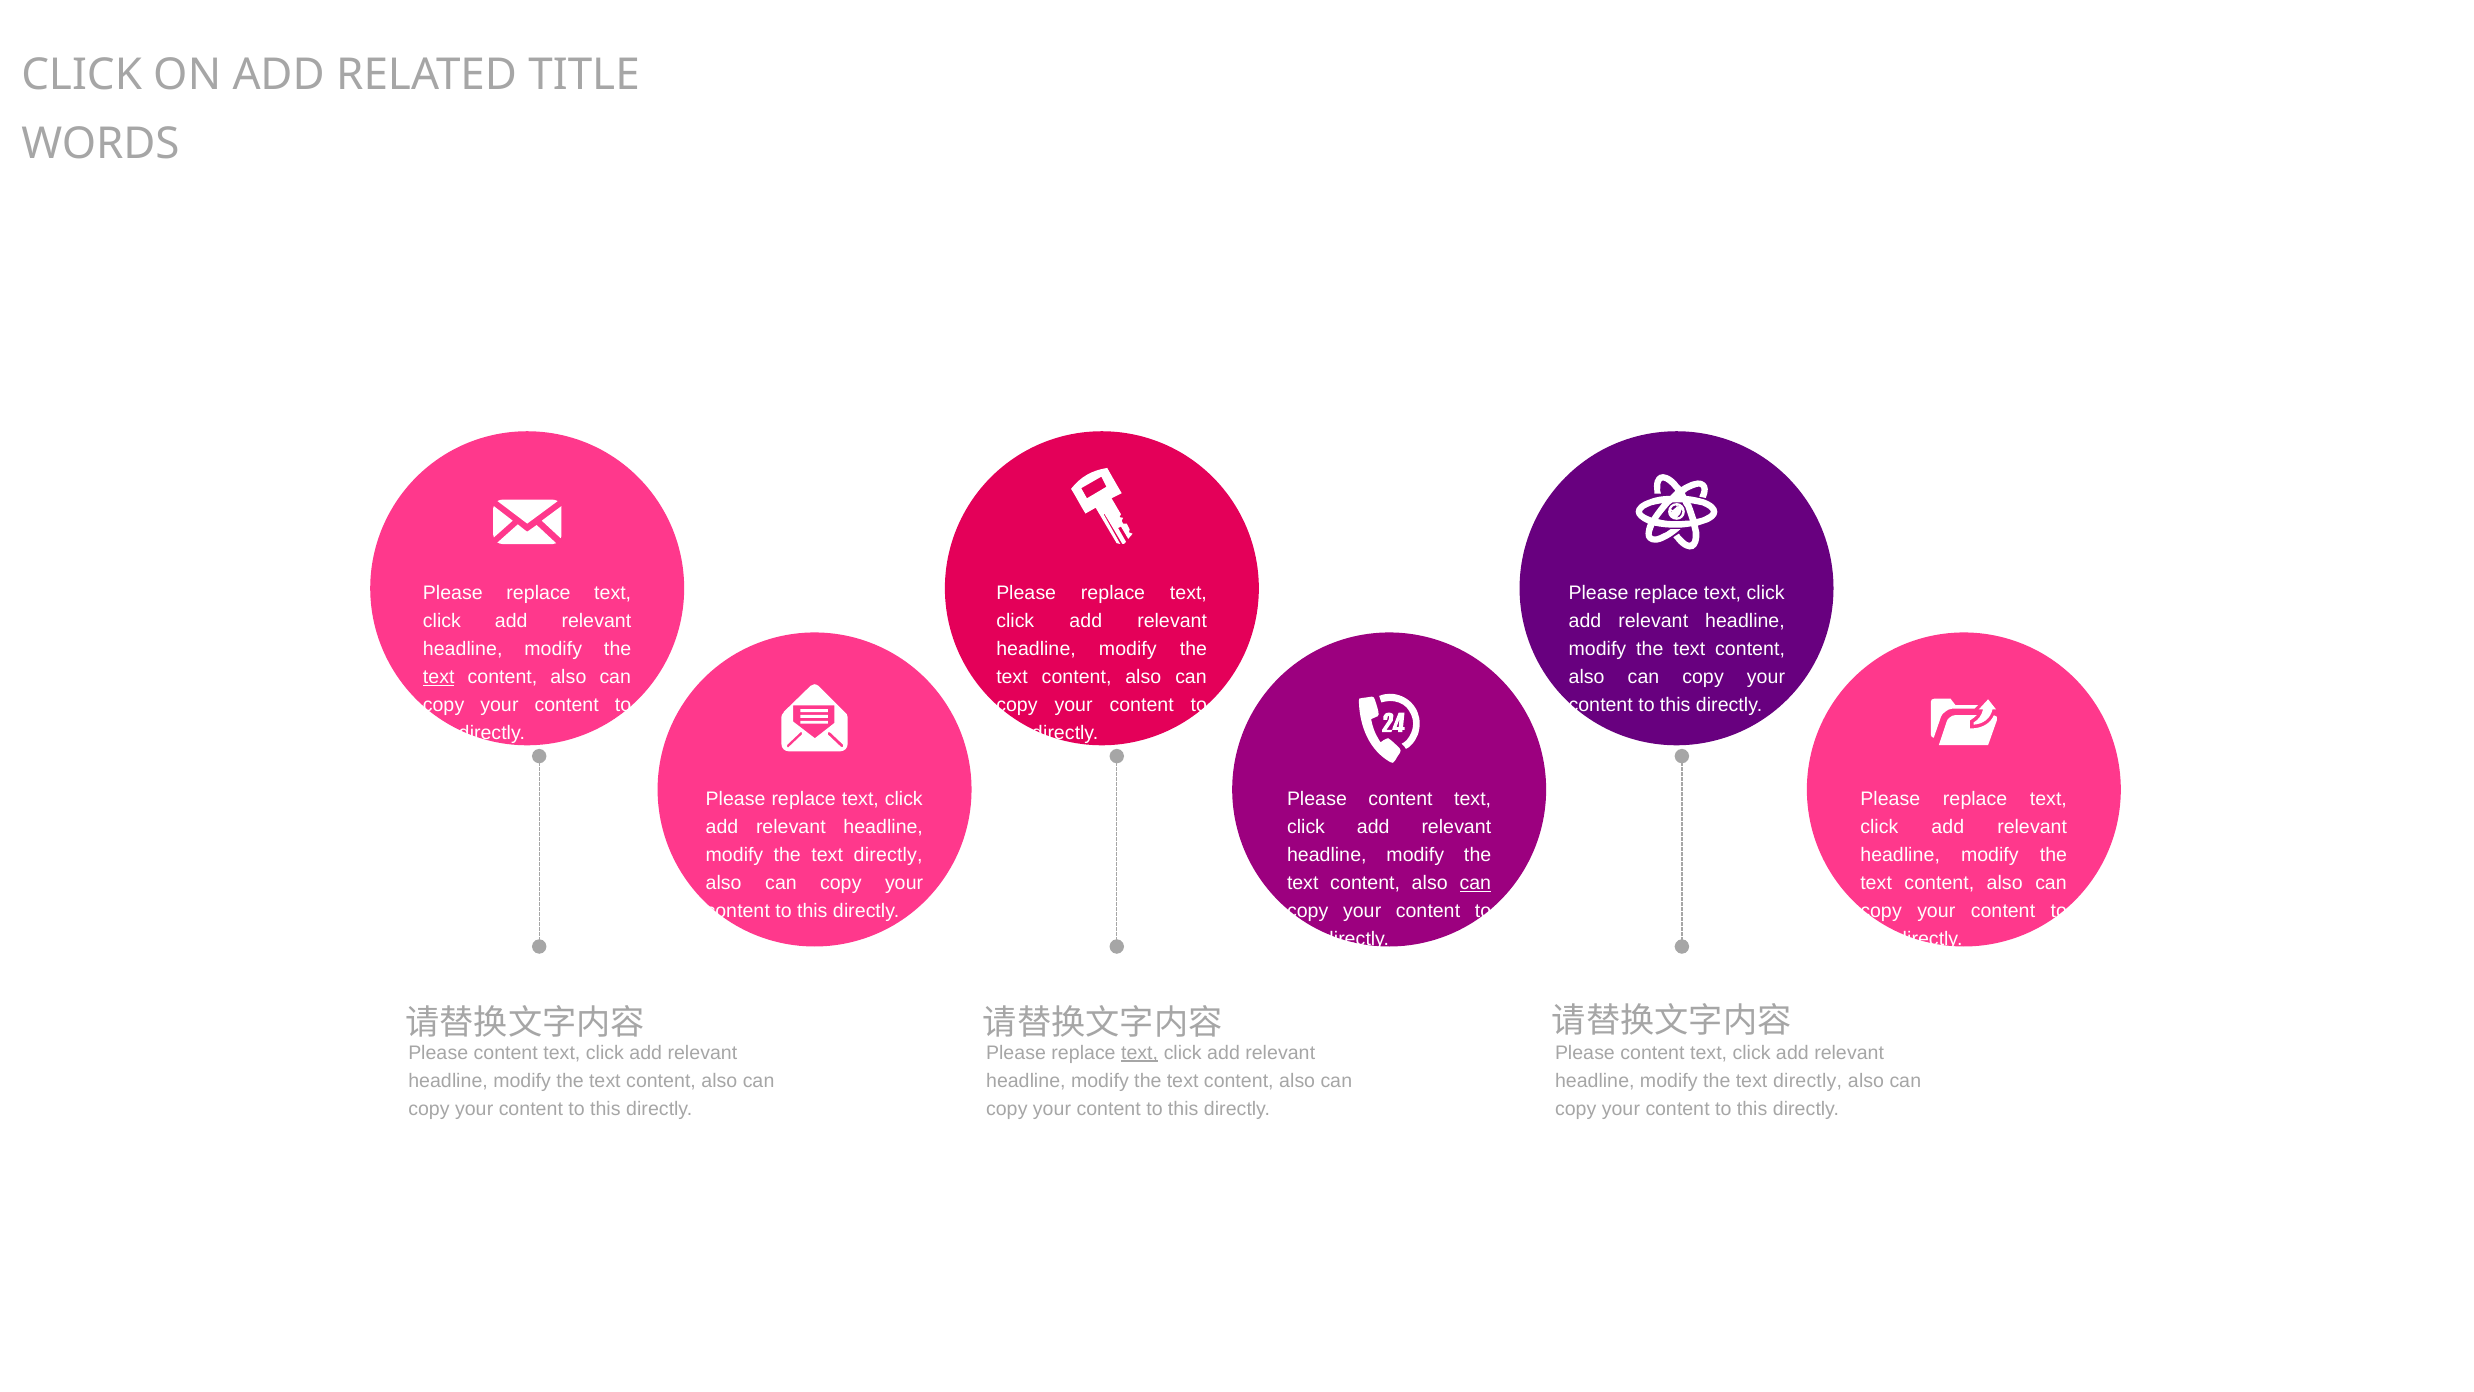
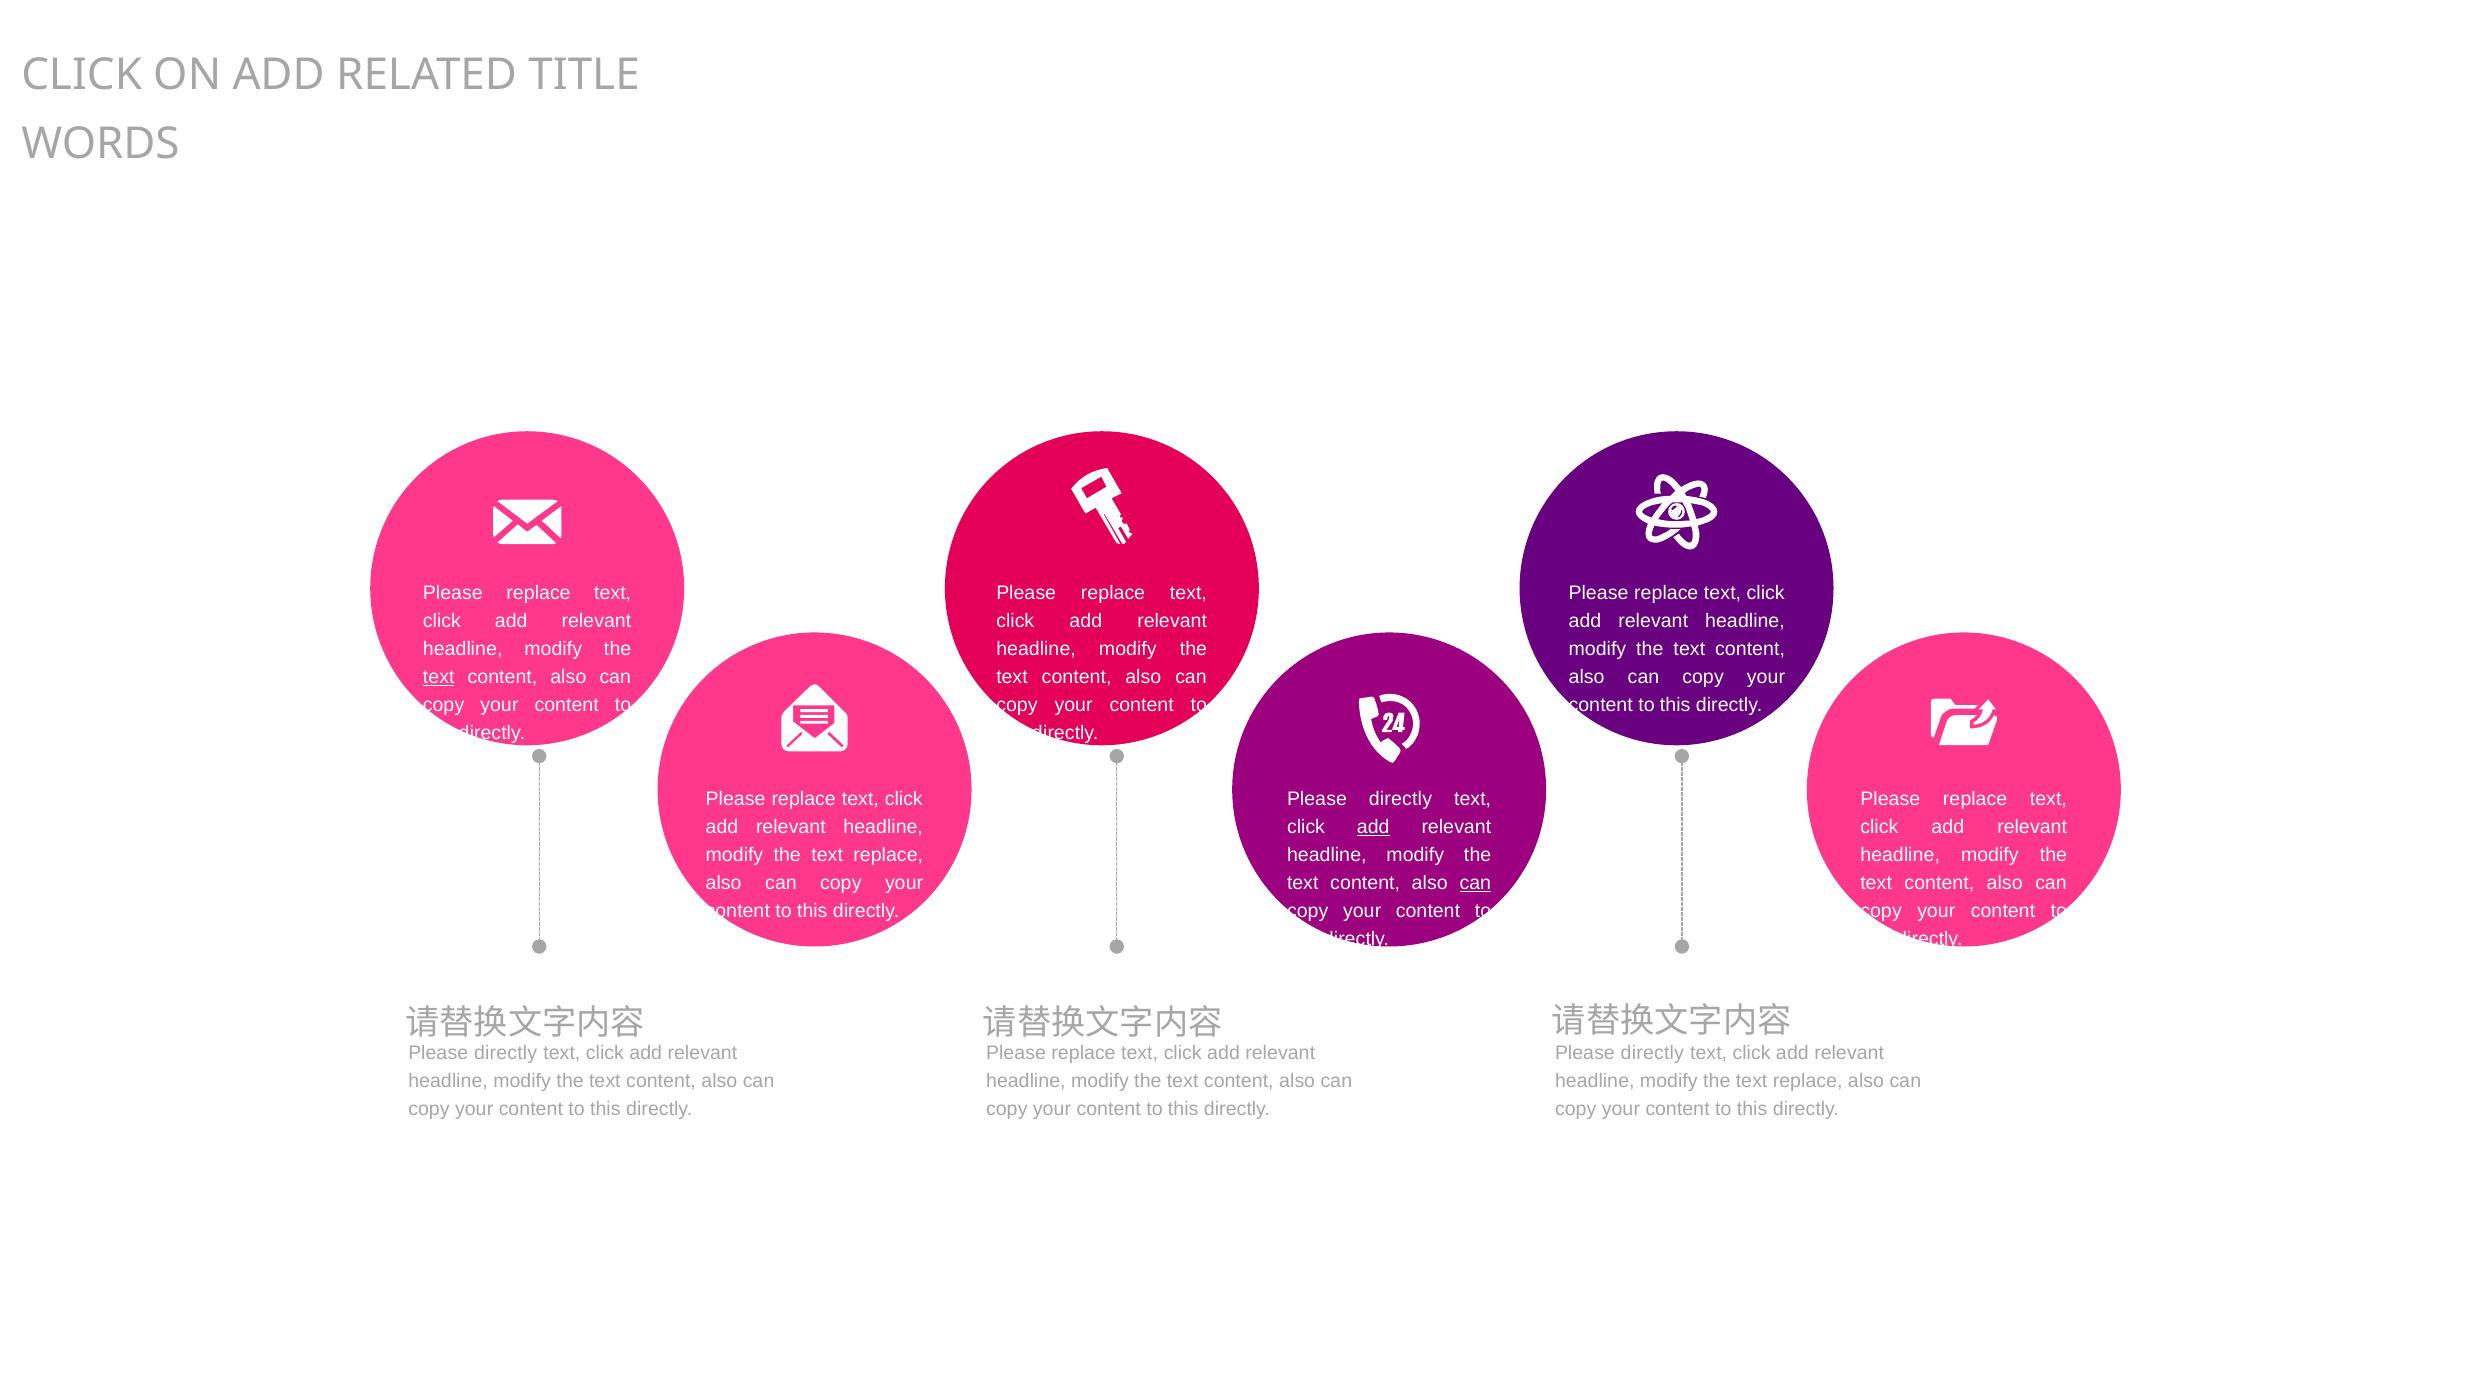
content at (1401, 799): content -> directly
add at (1373, 827) underline: none -> present
directly at (888, 855): directly -> replace
content at (506, 1052): content -> directly
text at (1140, 1052) underline: present -> none
content at (1652, 1053): content -> directly
directly at (1808, 1081): directly -> replace
